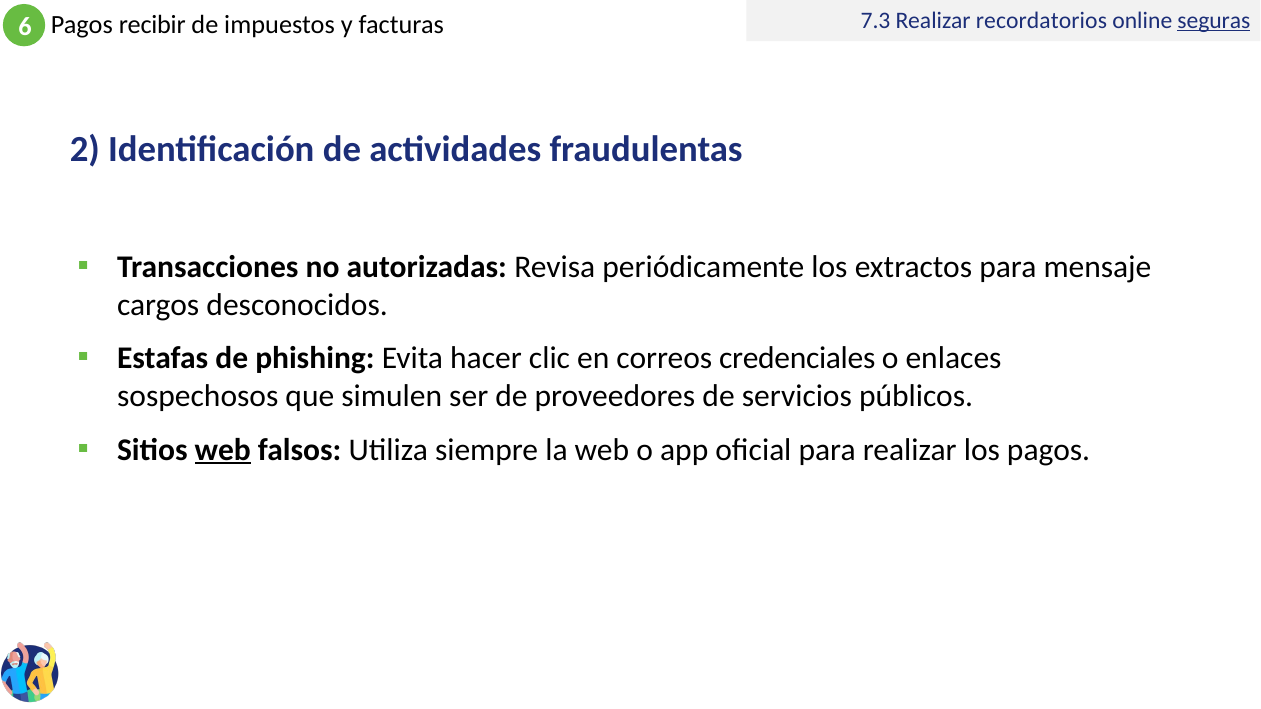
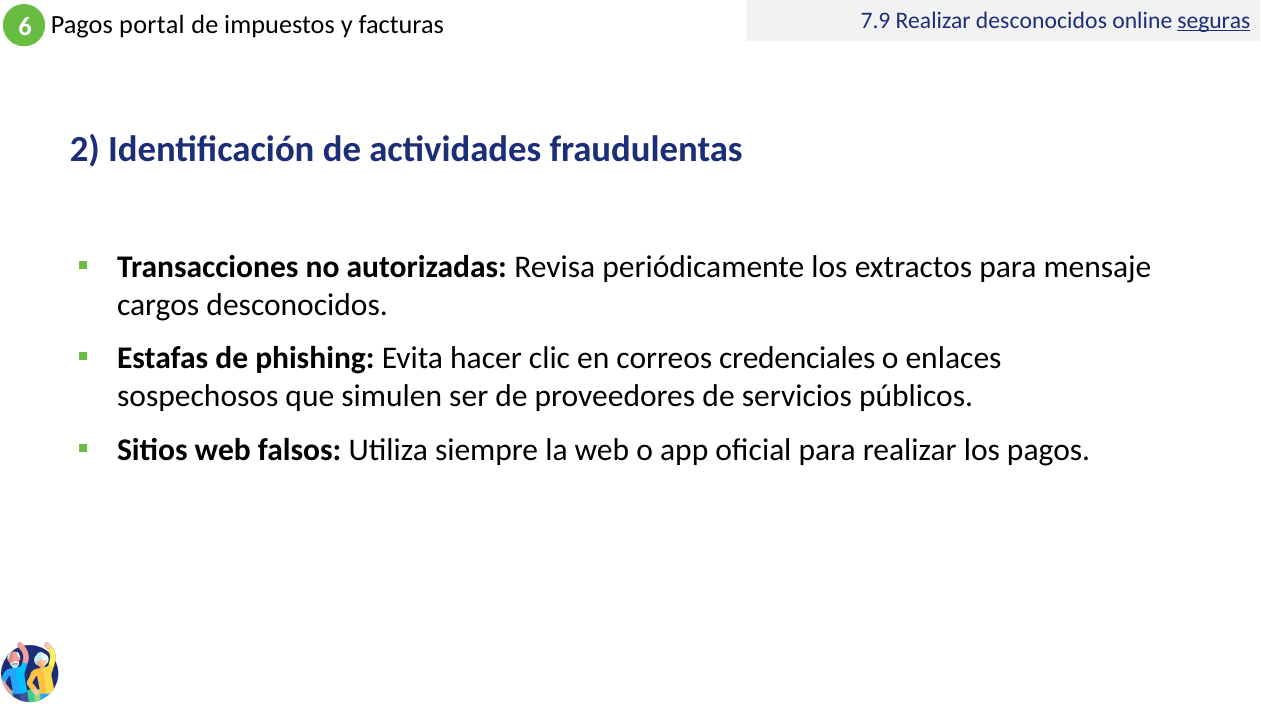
7.3: 7.3 -> 7.9
Realizar recordatorios: recordatorios -> desconocidos
recibir: recibir -> portal
web at (223, 450) underline: present -> none
